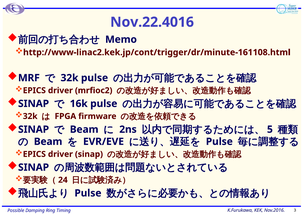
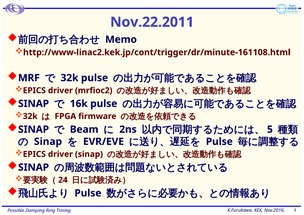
Nov.22.4016: Nov.22.4016 -> Nov.22.2011
Beam at (48, 142): Beam -> Sinap
